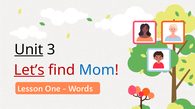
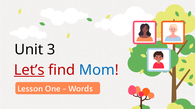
Unit underline: present -> none
